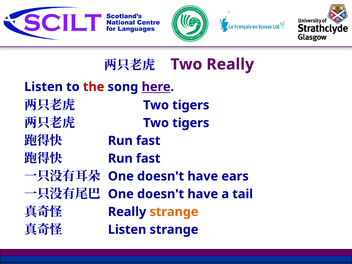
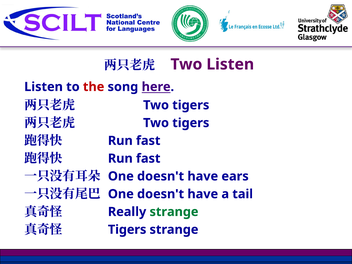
Two Really: Really -> Listen
strange at (174, 212) colour: orange -> green
Listen at (127, 230): Listen -> Tigers
